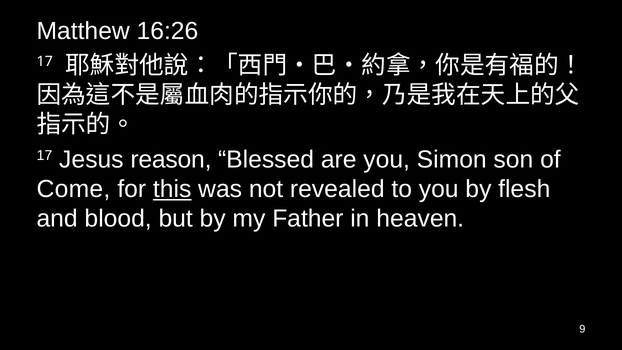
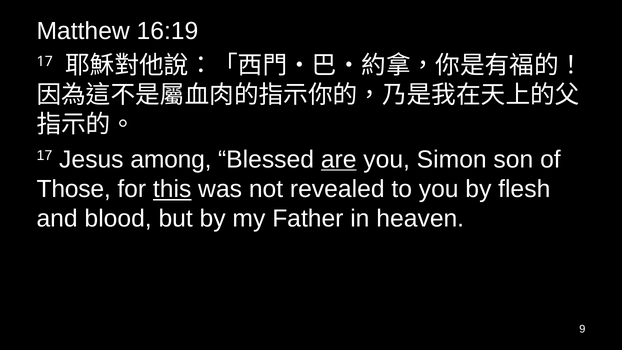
16:26: 16:26 -> 16:19
reason: reason -> among
are underline: none -> present
Come: Come -> Those
